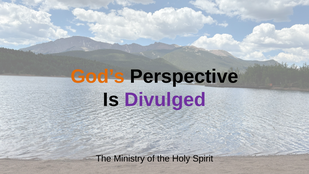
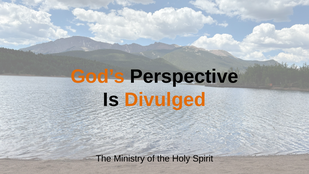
Divulged colour: purple -> orange
